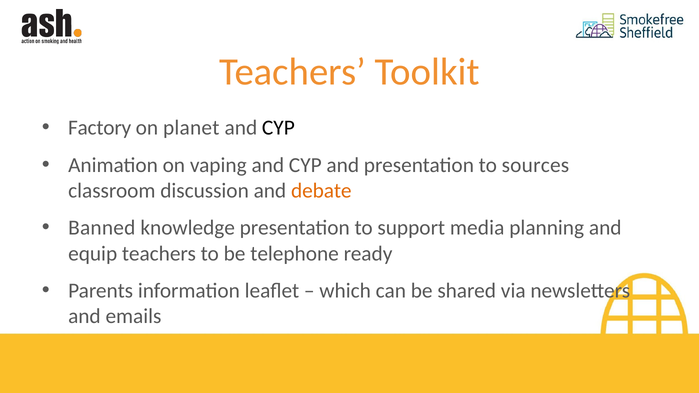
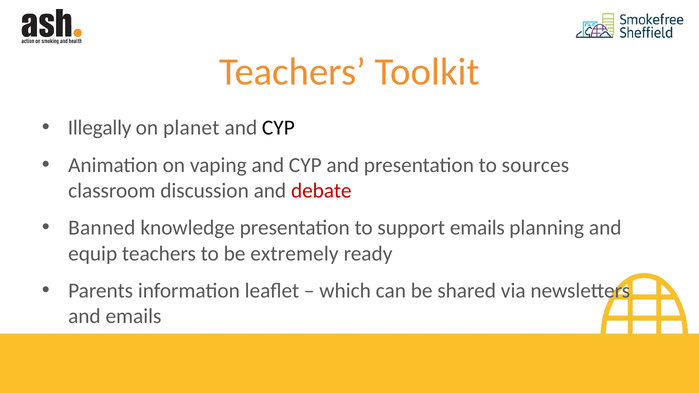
Factory: Factory -> Illegally
debate colour: orange -> red
support media: media -> emails
telephone: telephone -> extremely
